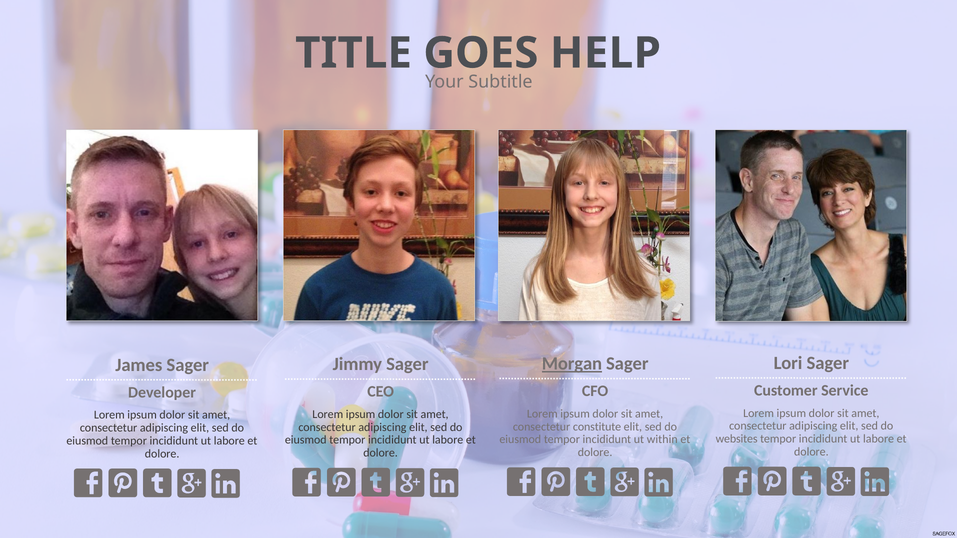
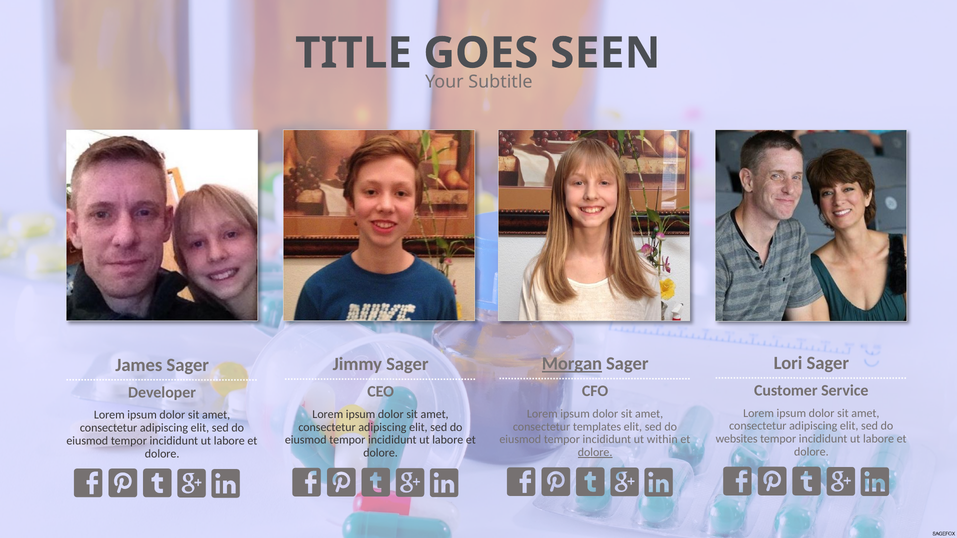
HELP: HELP -> SEEN
constitute: constitute -> templates
dolore at (595, 453) underline: none -> present
